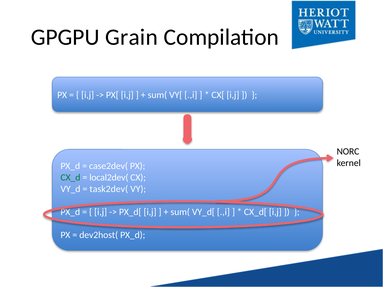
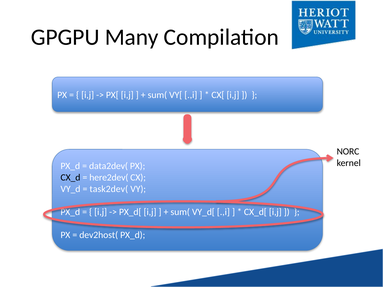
Grain: Grain -> Many
case2dev(: case2dev( -> data2dev(
CX_d colour: green -> black
local2dev(: local2dev( -> here2dev(
